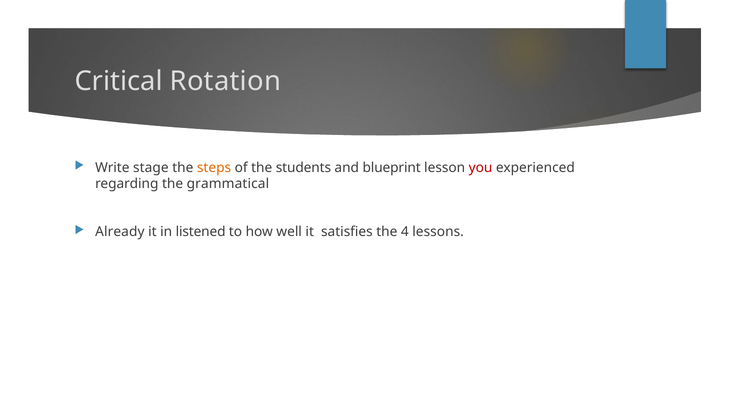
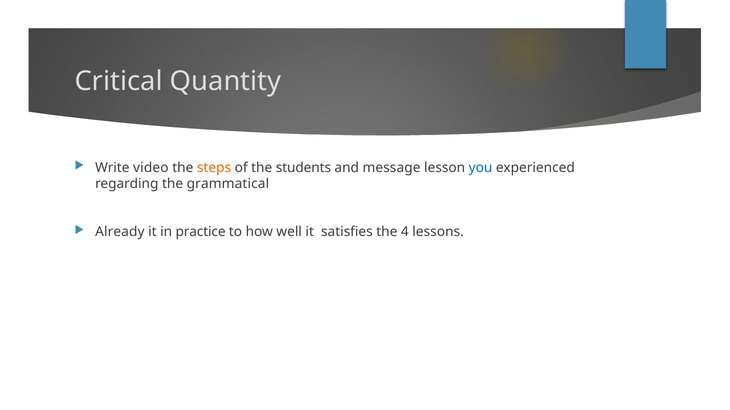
Rotation: Rotation -> Quantity
stage: stage -> video
blueprint: blueprint -> message
you colour: red -> blue
listened: listened -> practice
